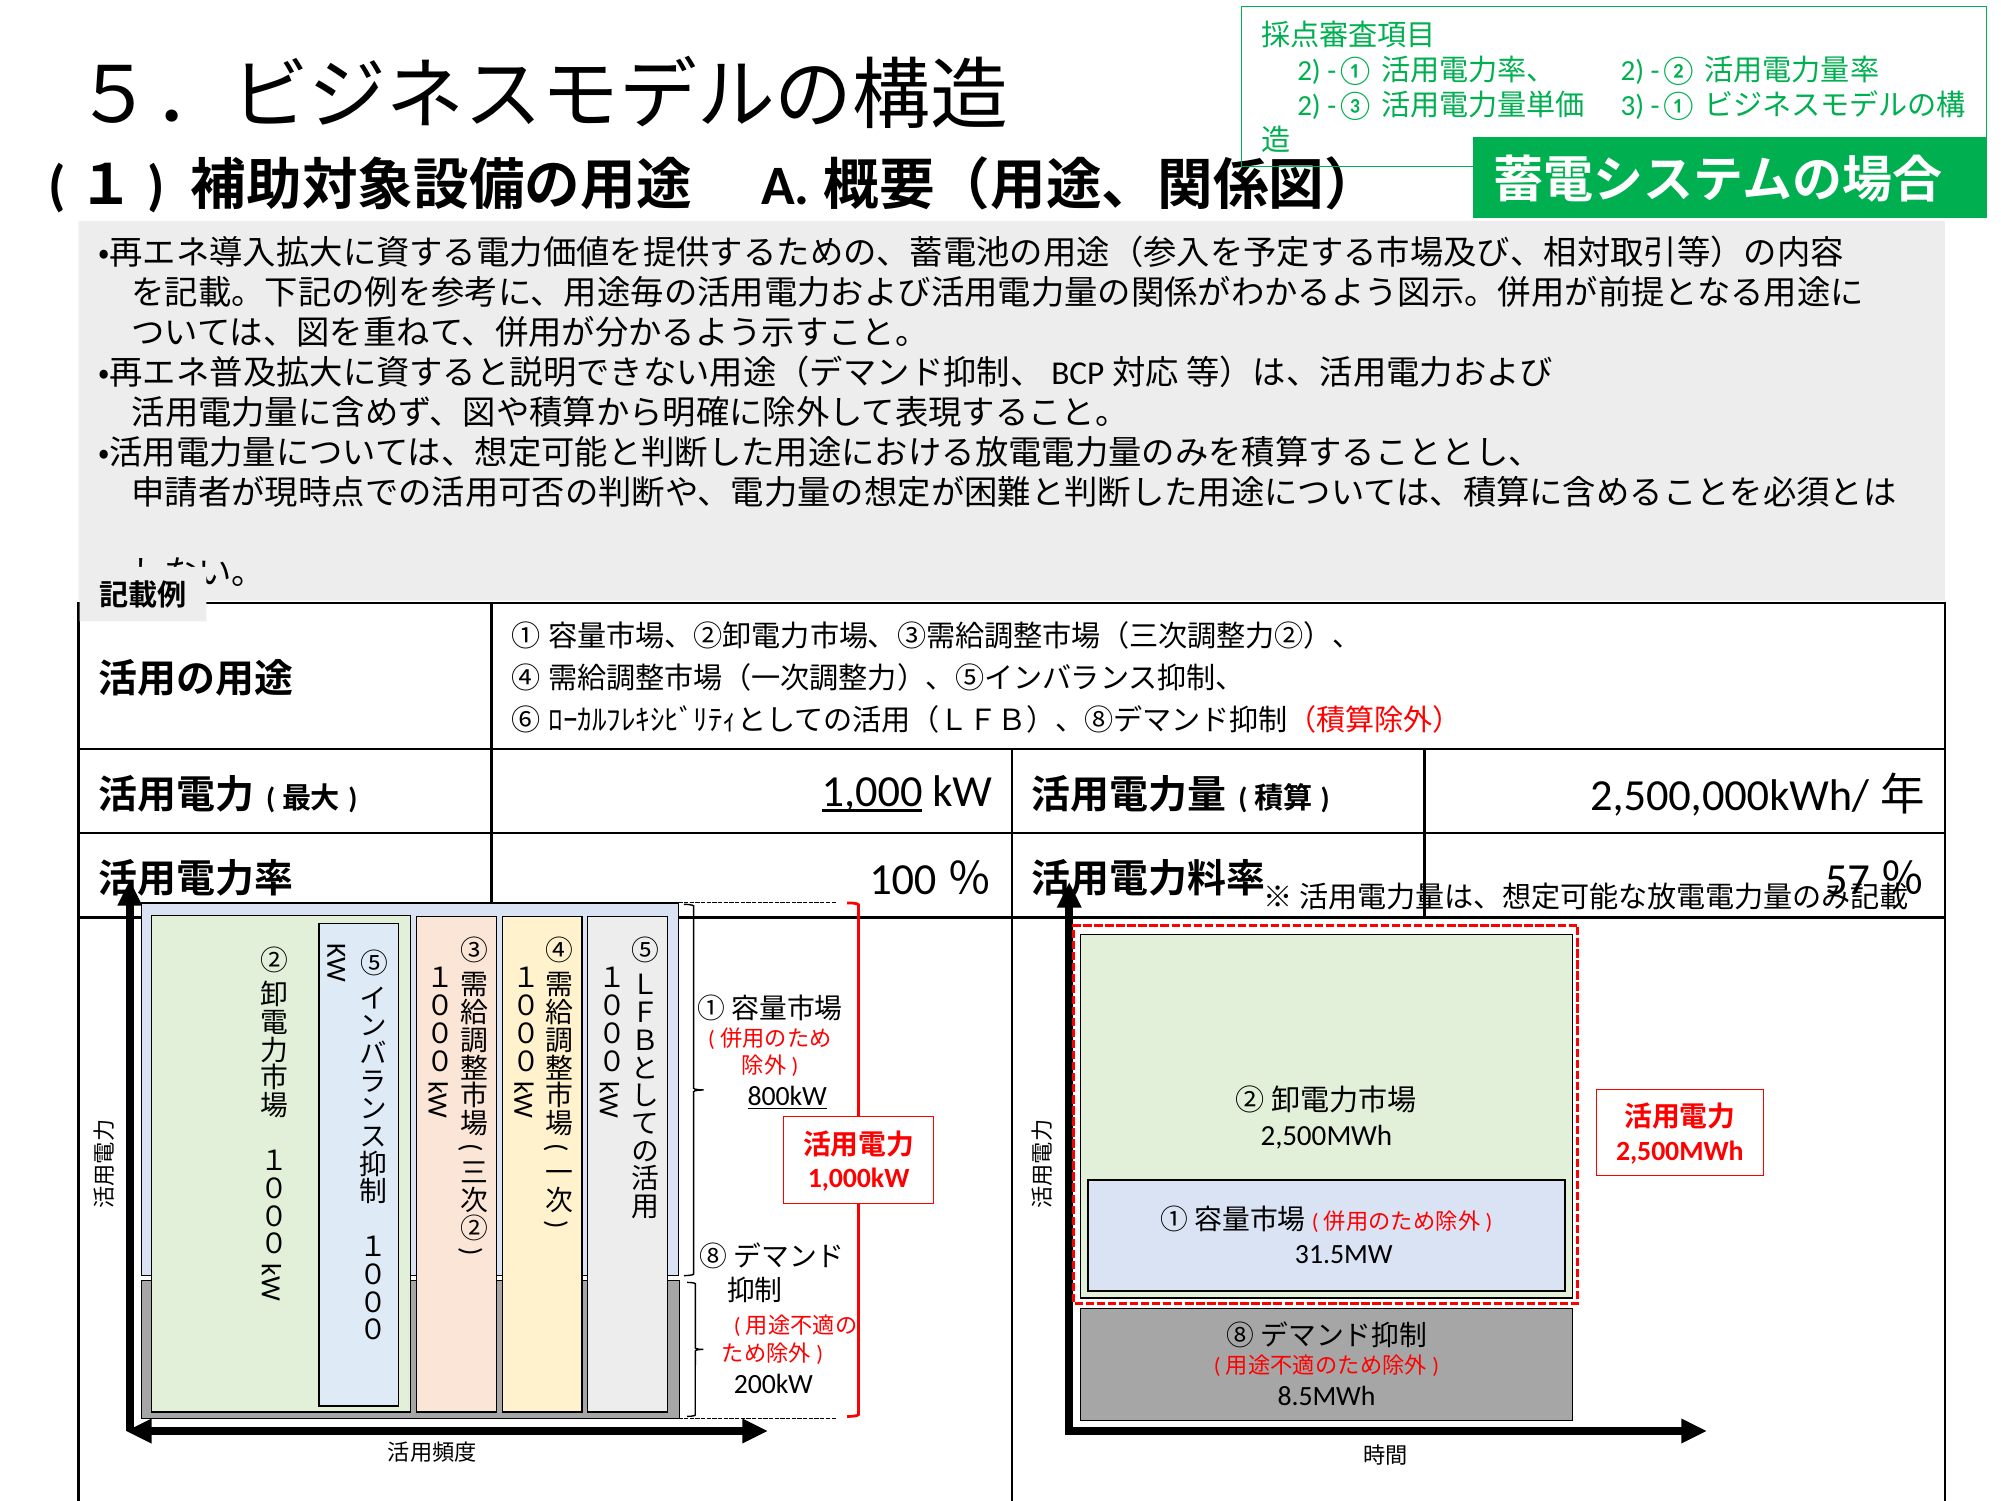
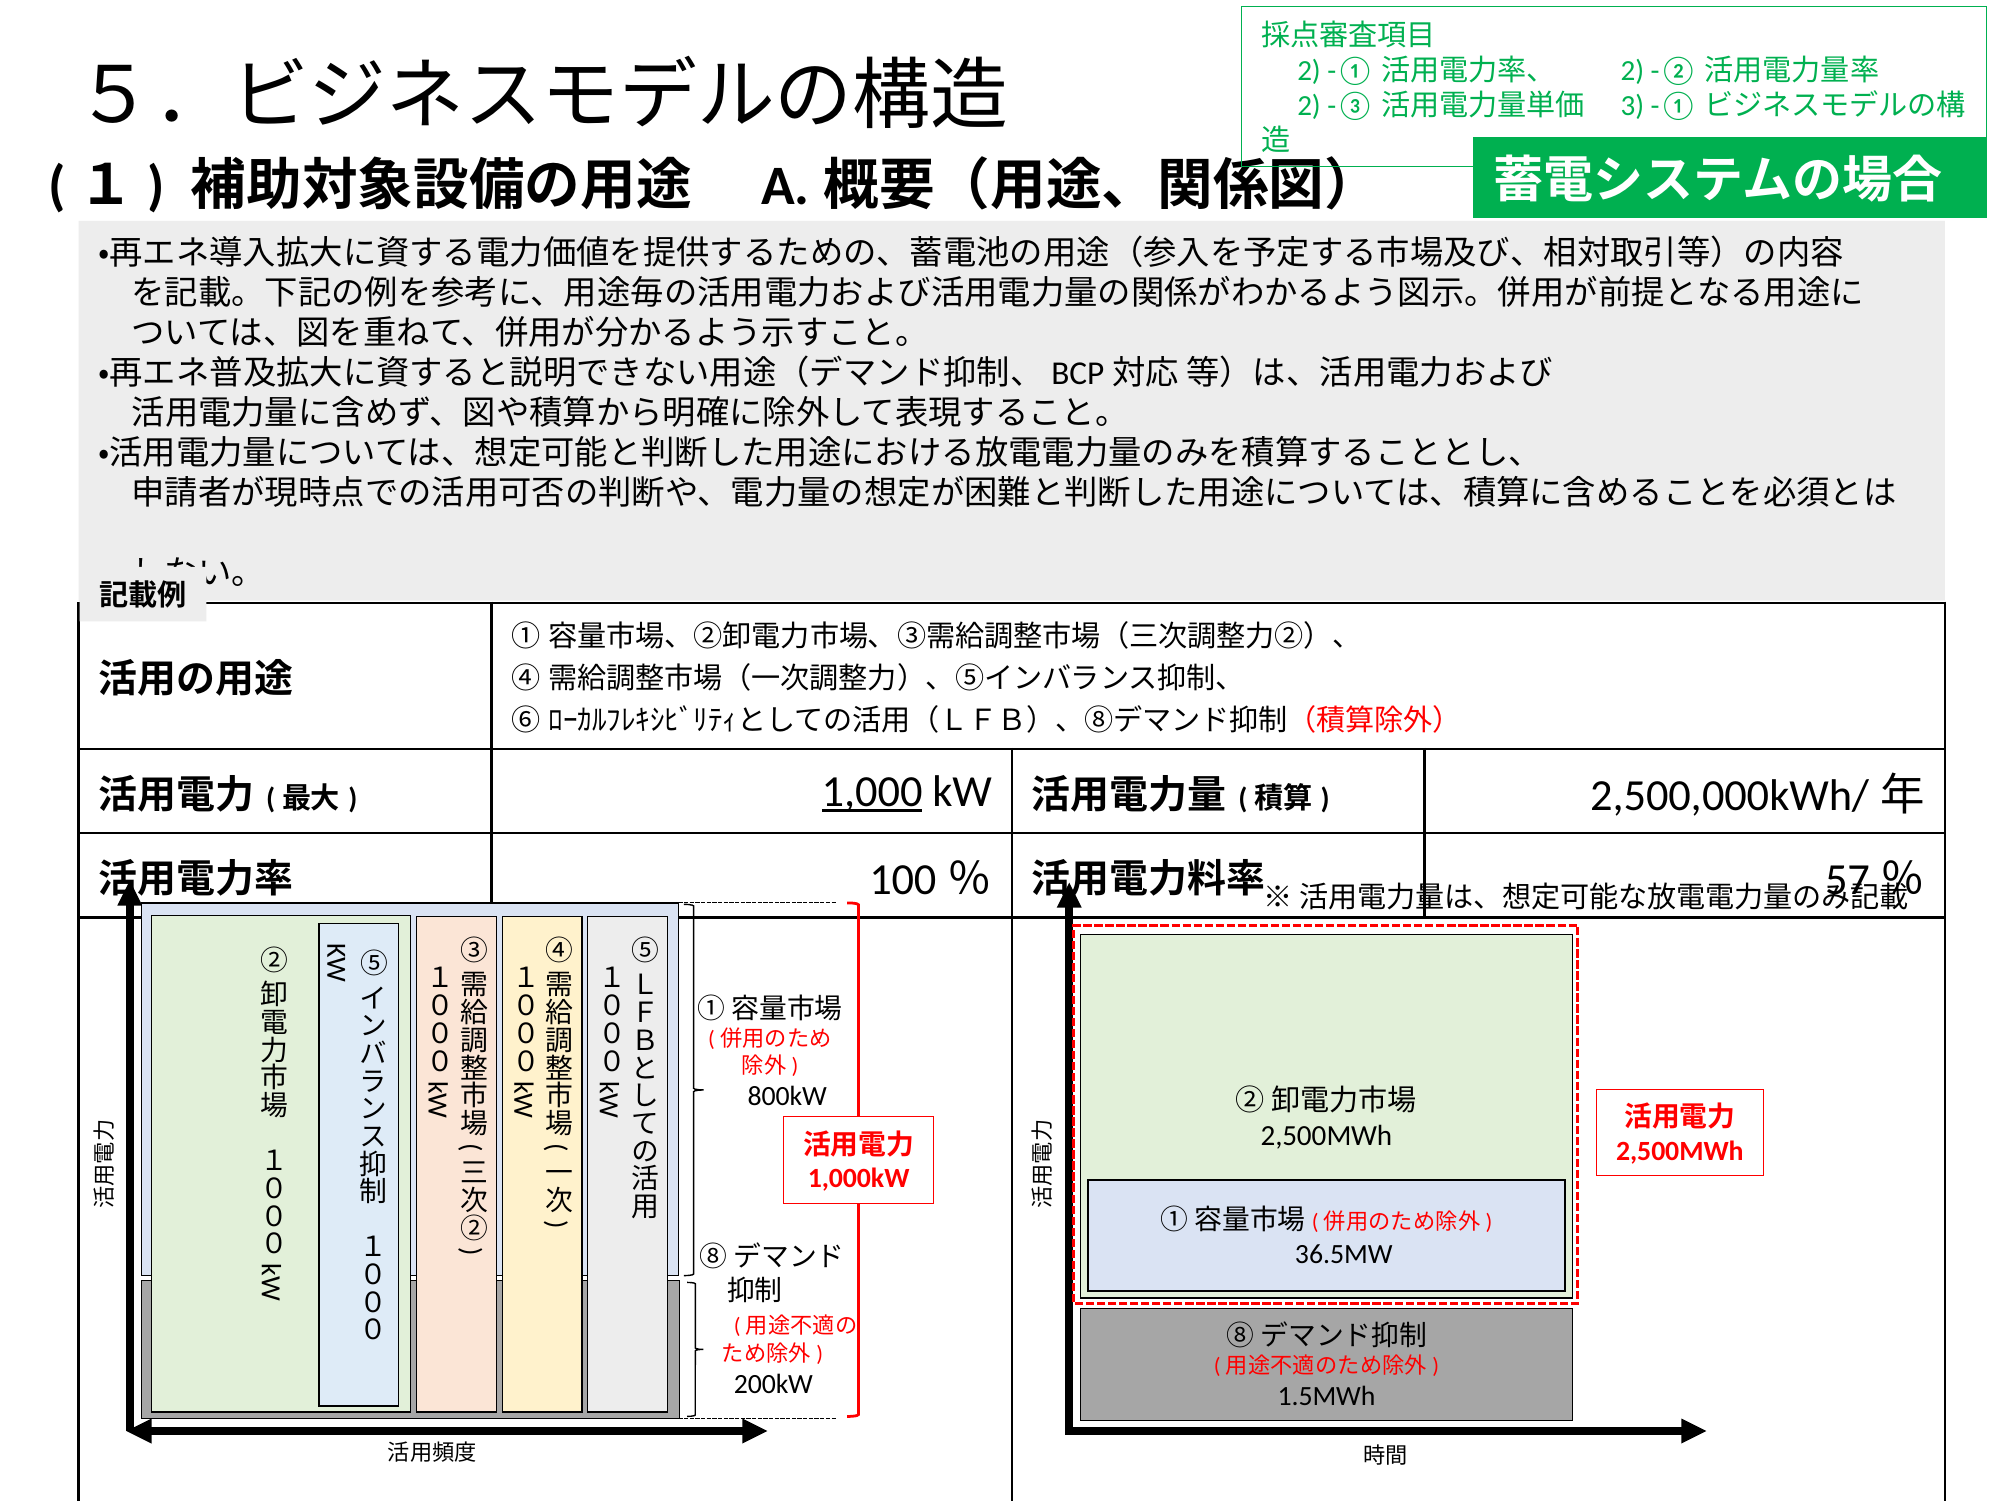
800kW underline: present -> none
31.5MW: 31.5MW -> 36.5MW
8.5MWh: 8.5MWh -> 1.5MWh
